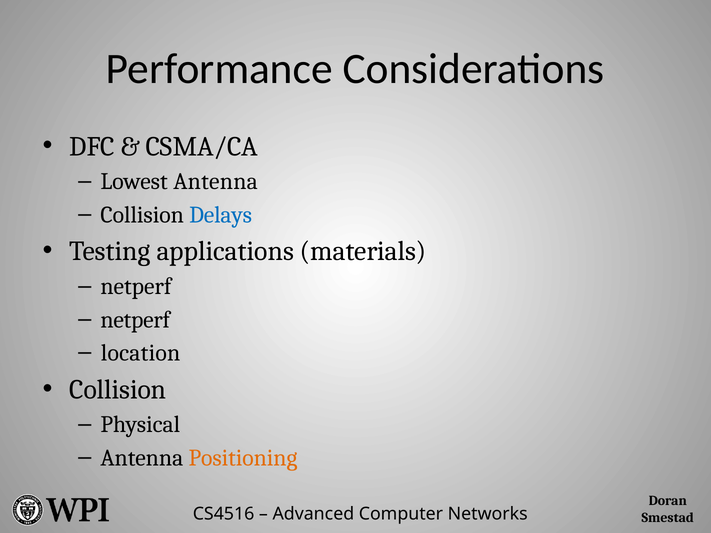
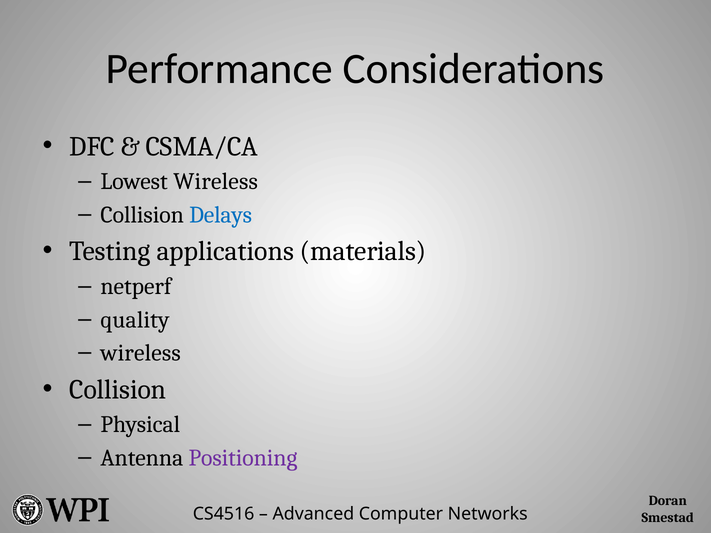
Lowest Antenna: Antenna -> Wireless
netperf at (135, 320): netperf -> quality
location at (141, 353): location -> wireless
Positioning colour: orange -> purple
